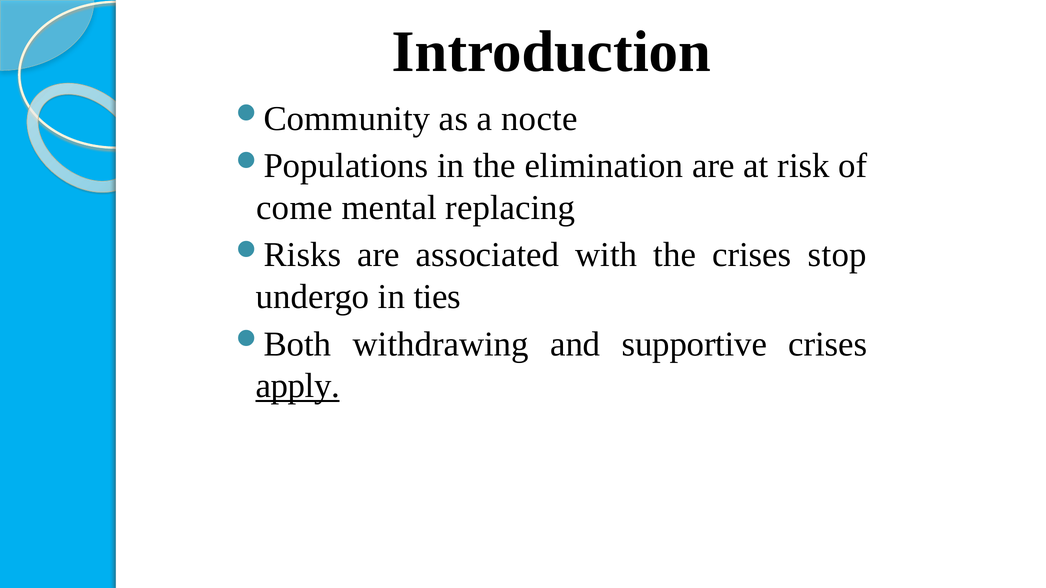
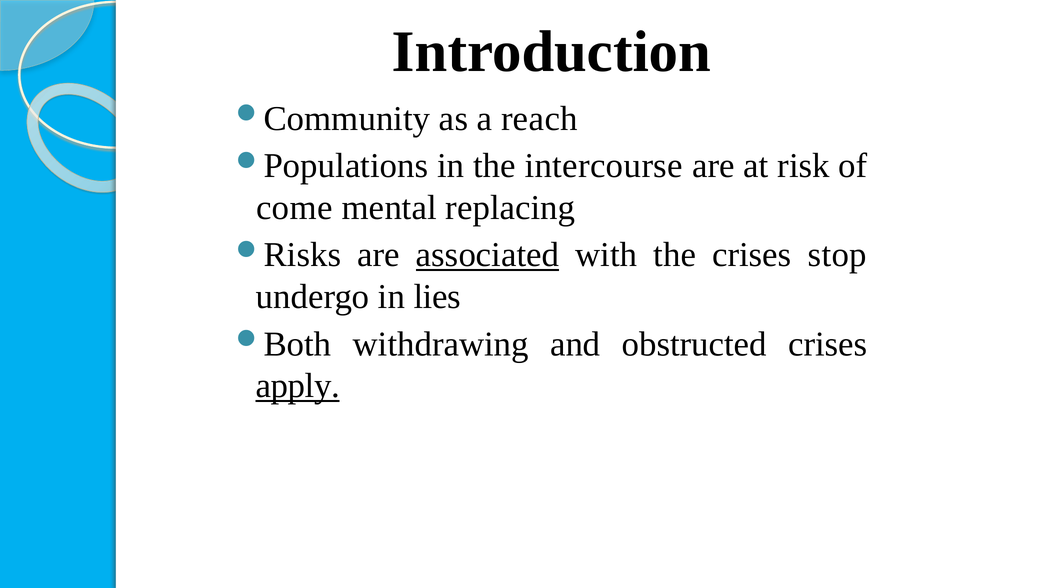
nocte: nocte -> reach
elimination: elimination -> intercourse
associated underline: none -> present
ties: ties -> lies
supportive: supportive -> obstructed
